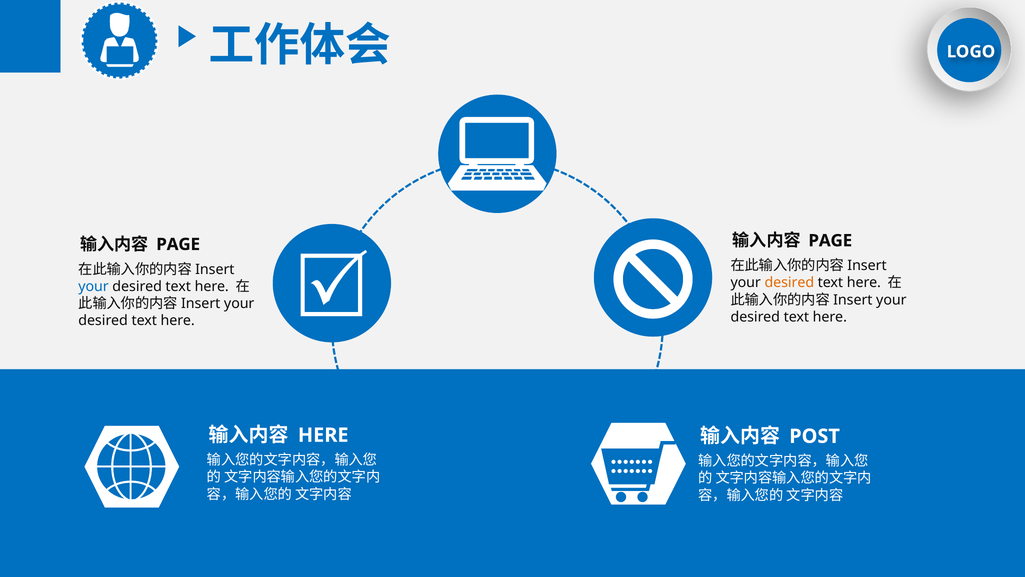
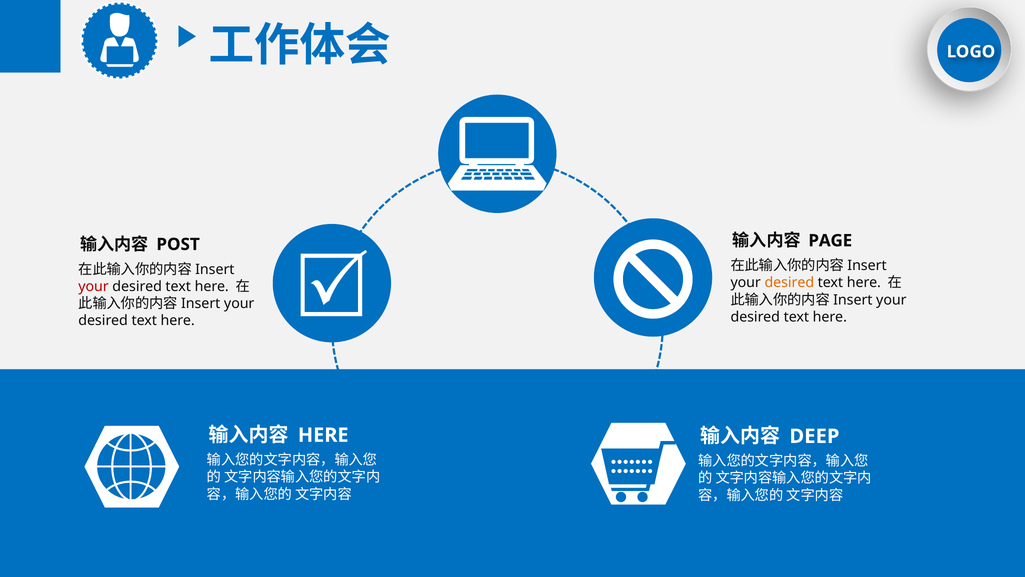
PAGE at (178, 244): PAGE -> POST
your at (94, 286) colour: blue -> red
POST: POST -> DEEP
